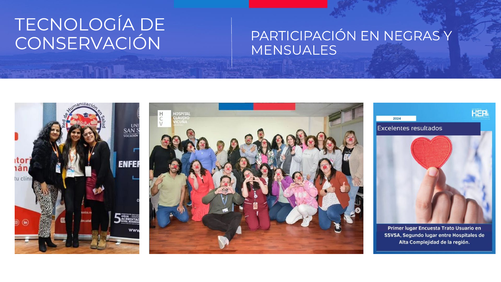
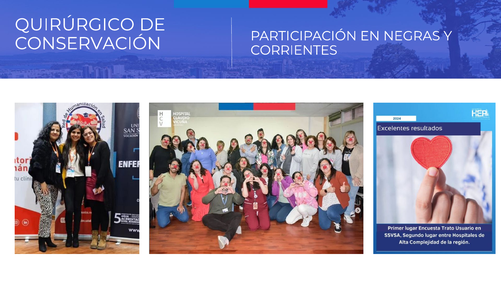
TECNOLOGÍA: TECNOLOGÍA -> QUIRÚRGICO
MENSUALES: MENSUALES -> CORRIENTES
